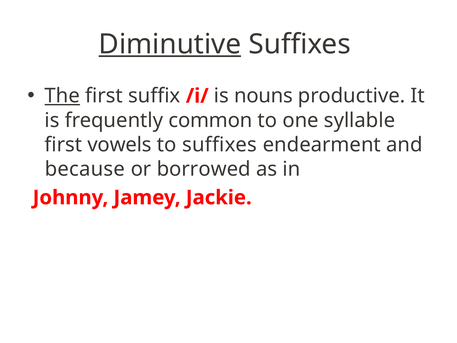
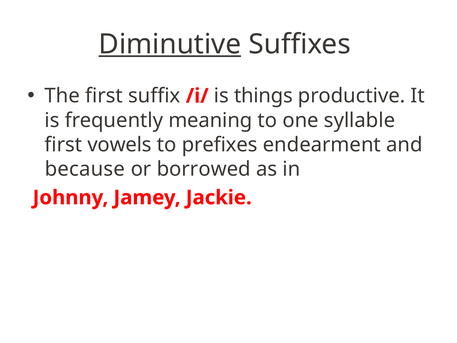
The underline: present -> none
nouns: nouns -> things
common: common -> meaning
to suffixes: suffixes -> prefixes
